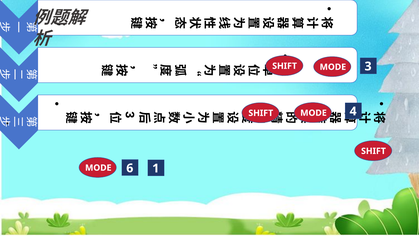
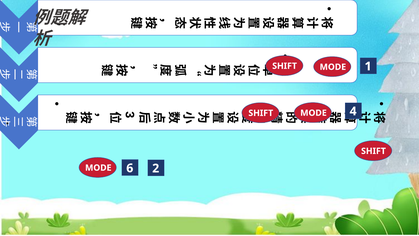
MODE 3: 3 -> 1
1: 1 -> 2
